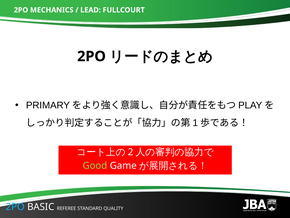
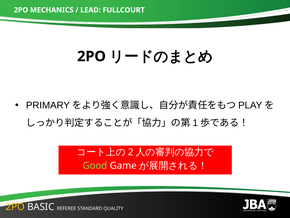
2PO at (15, 206) colour: light blue -> yellow
